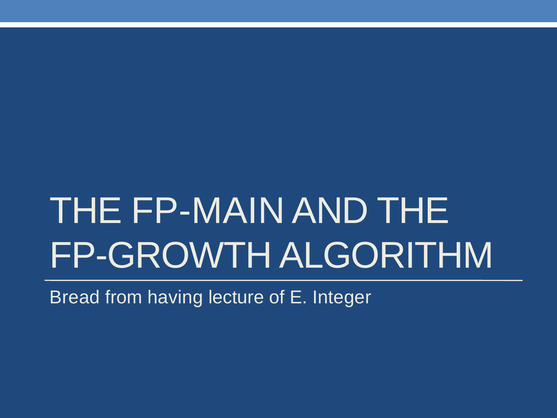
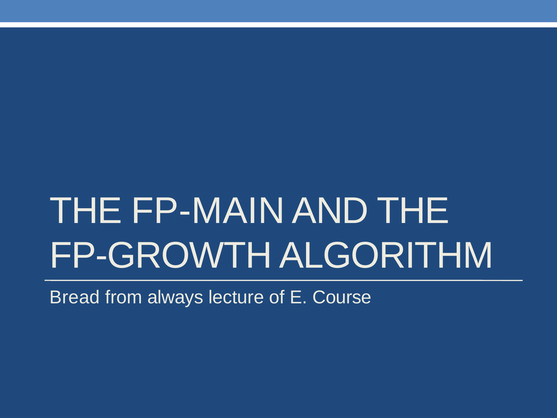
having: having -> always
Integer: Integer -> Course
